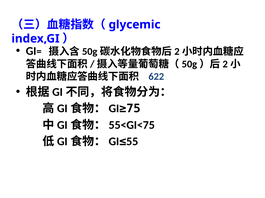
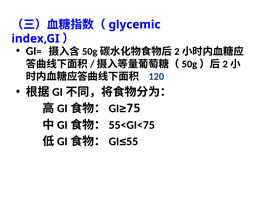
622: 622 -> 120
